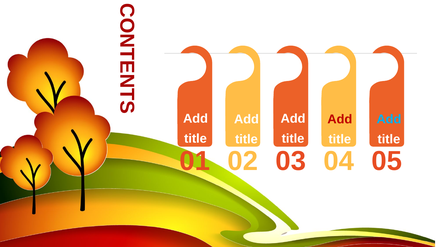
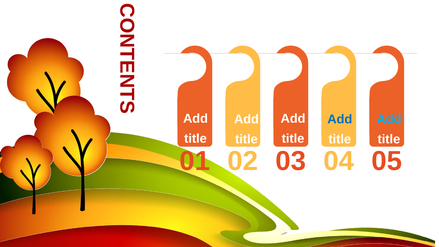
Add at (340, 119) colour: red -> blue
